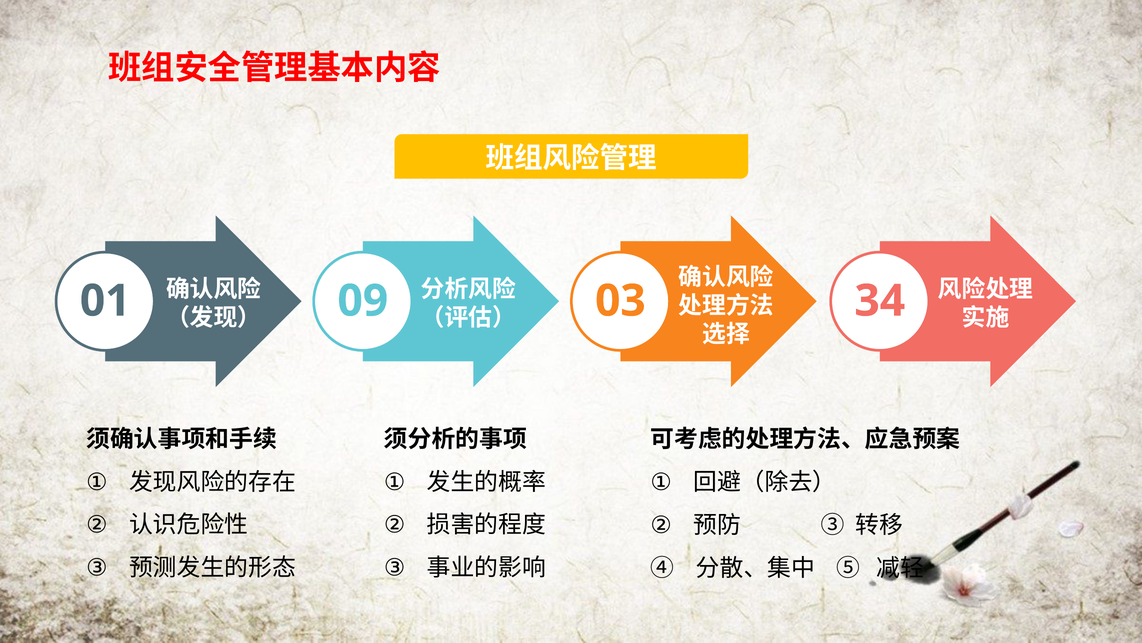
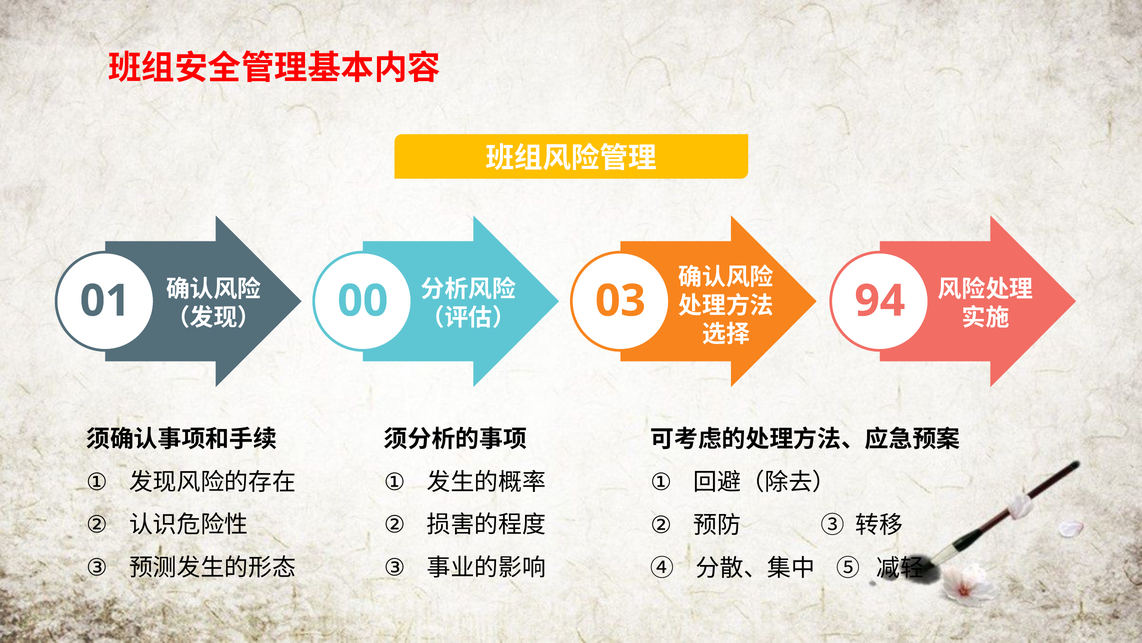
09: 09 -> 00
34: 34 -> 94
